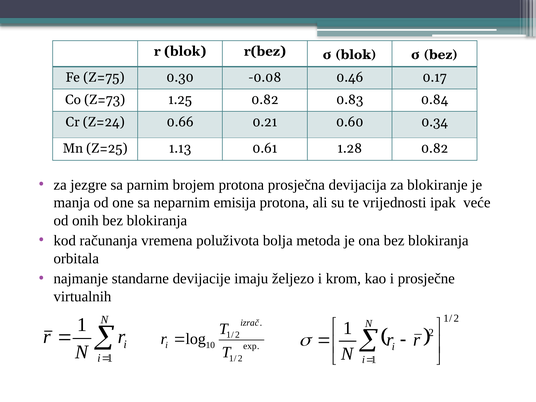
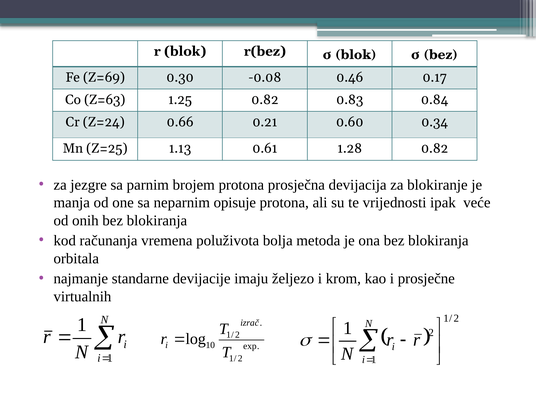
Z=75: Z=75 -> Z=69
Z=73: Z=73 -> Z=63
emisija: emisija -> opisuje
